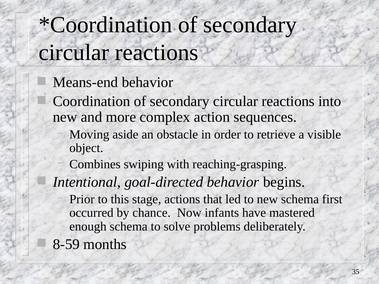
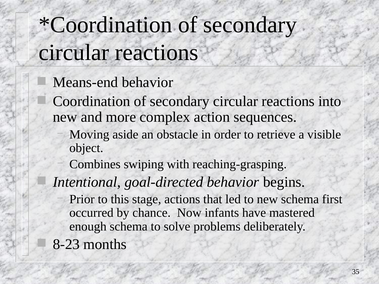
8-59: 8-59 -> 8-23
